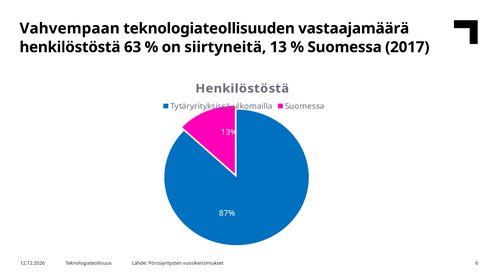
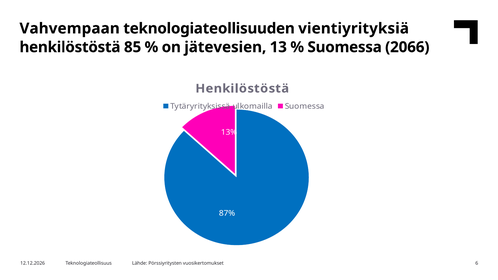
vastaajamäärä: vastaajamäärä -> vientiyrityksiä
63: 63 -> 85
siirtyneitä: siirtyneitä -> jätevesien
2017: 2017 -> 2066
